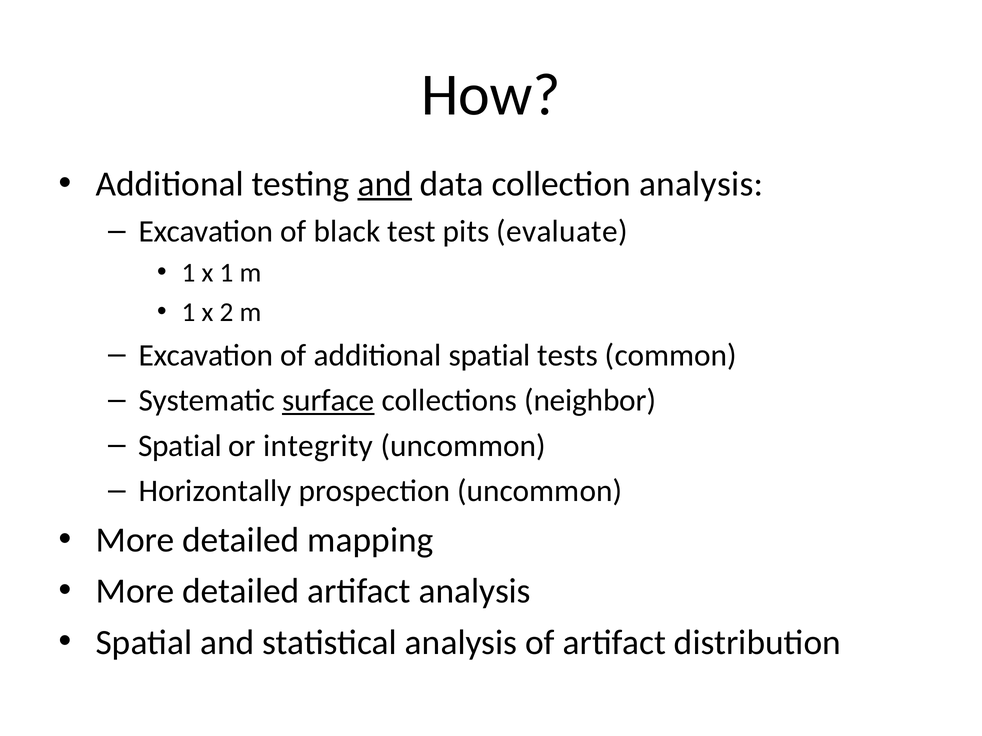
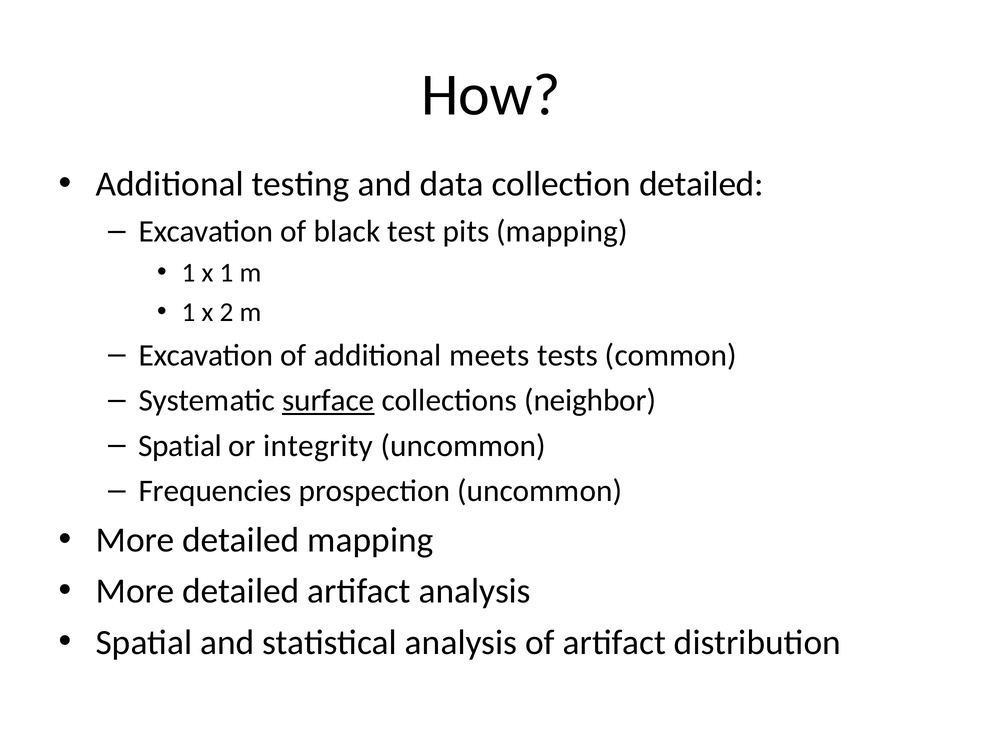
and at (385, 184) underline: present -> none
collection analysis: analysis -> detailed
pits evaluate: evaluate -> mapping
additional spatial: spatial -> meets
Horizontally: Horizontally -> Frequencies
